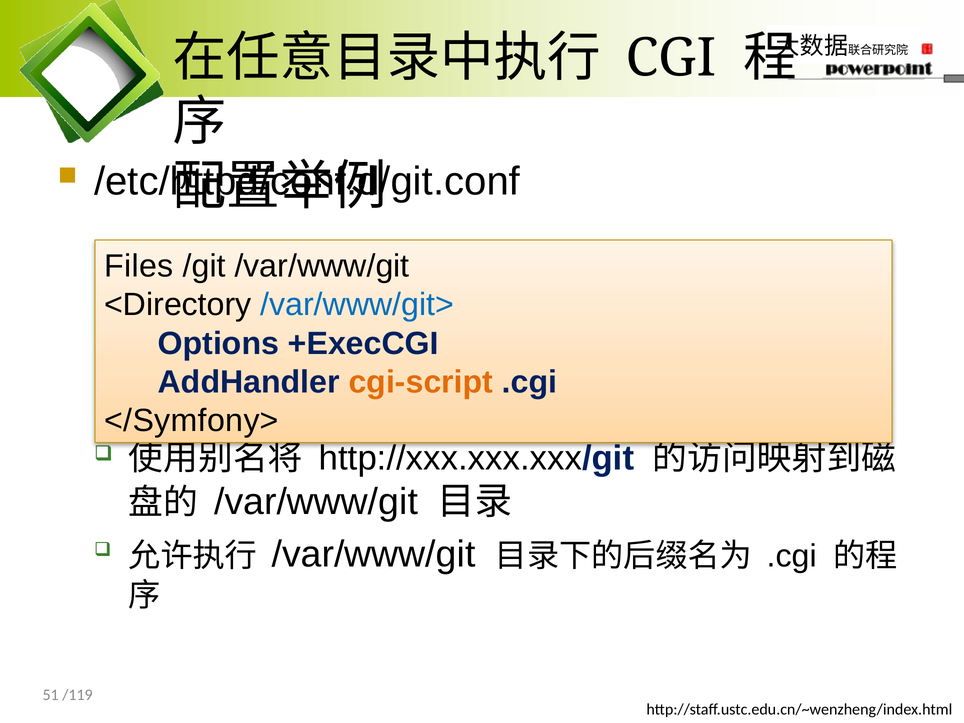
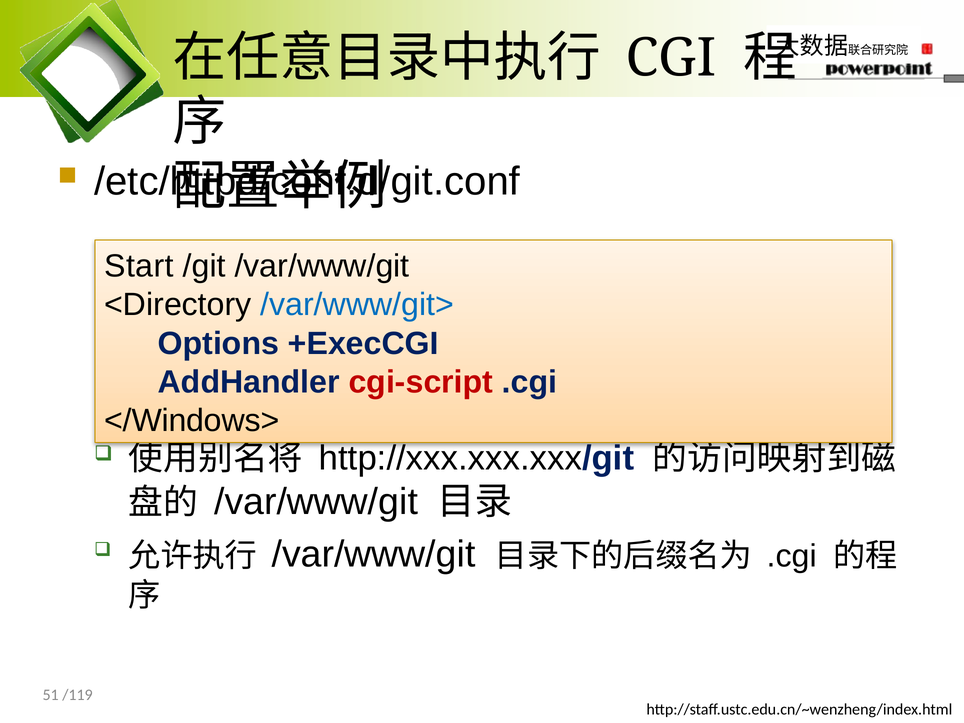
Files: Files -> Start
cgi-script colour: orange -> red
</Symfony>: </Symfony> -> </Windows>
